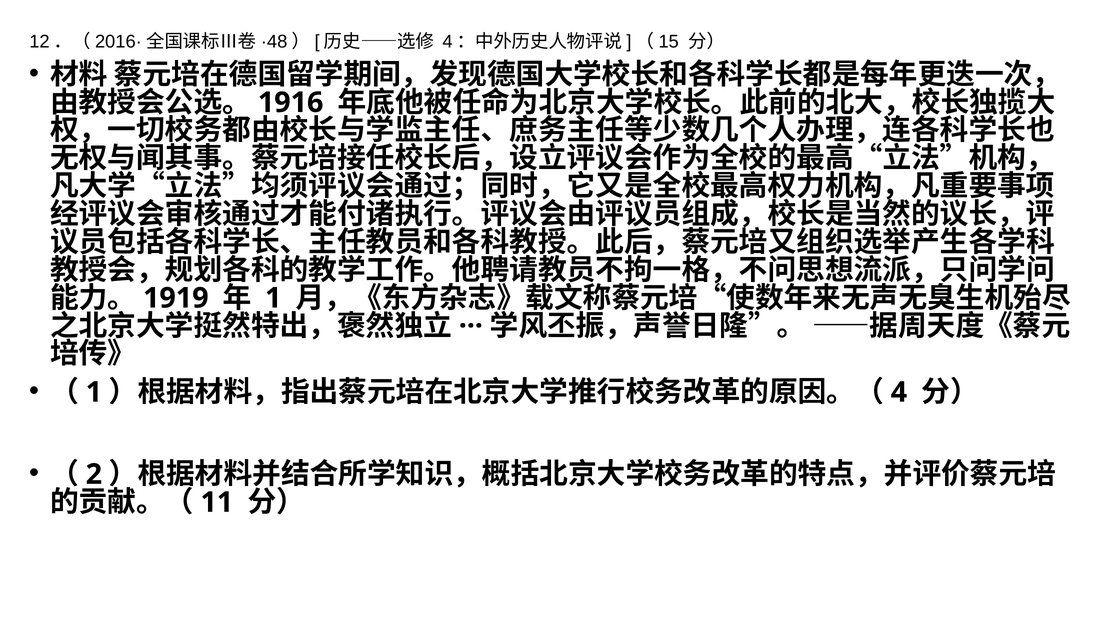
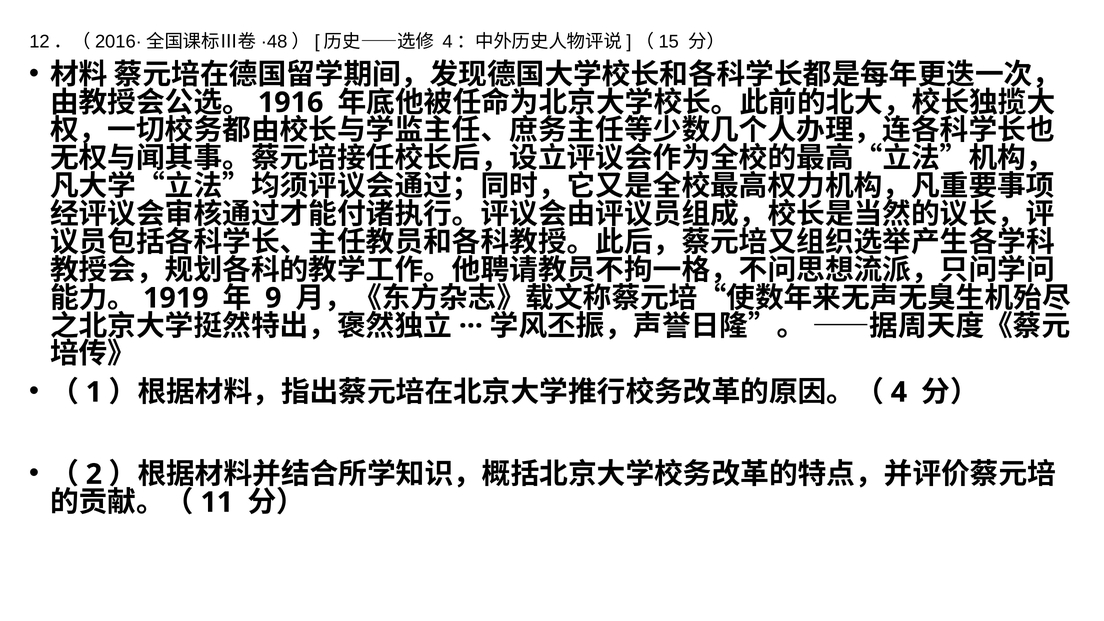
1 at (273, 298): 1 -> 9
